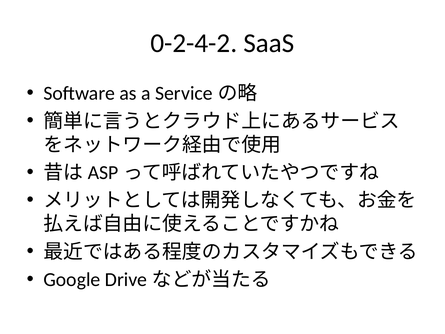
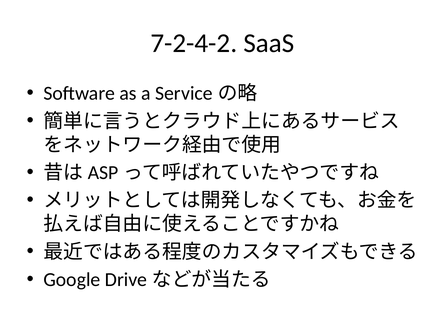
0-2-4-2: 0-2-4-2 -> 7-2-4-2
